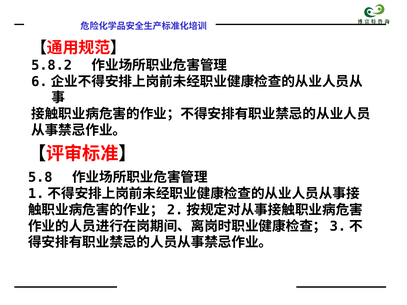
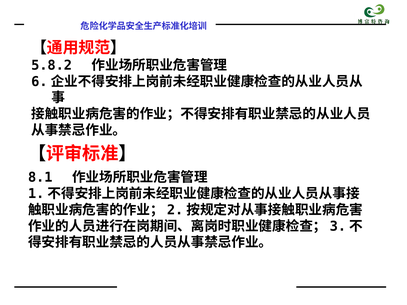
5.8: 5.8 -> 8.1
